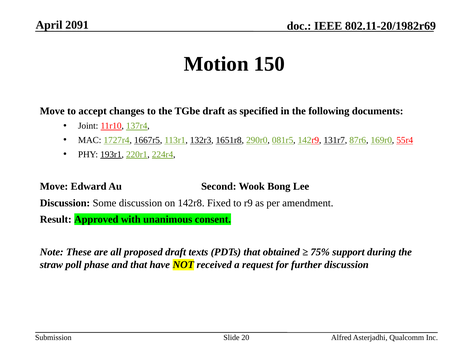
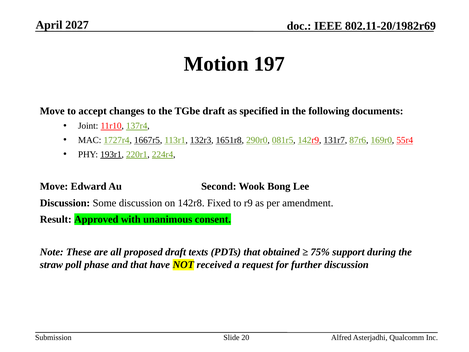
2091: 2091 -> 2027
150: 150 -> 197
